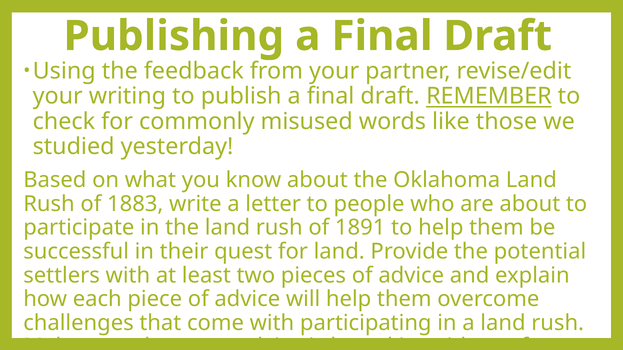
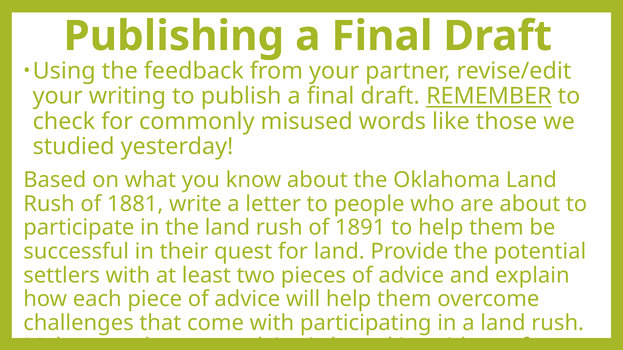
1883: 1883 -> 1881
